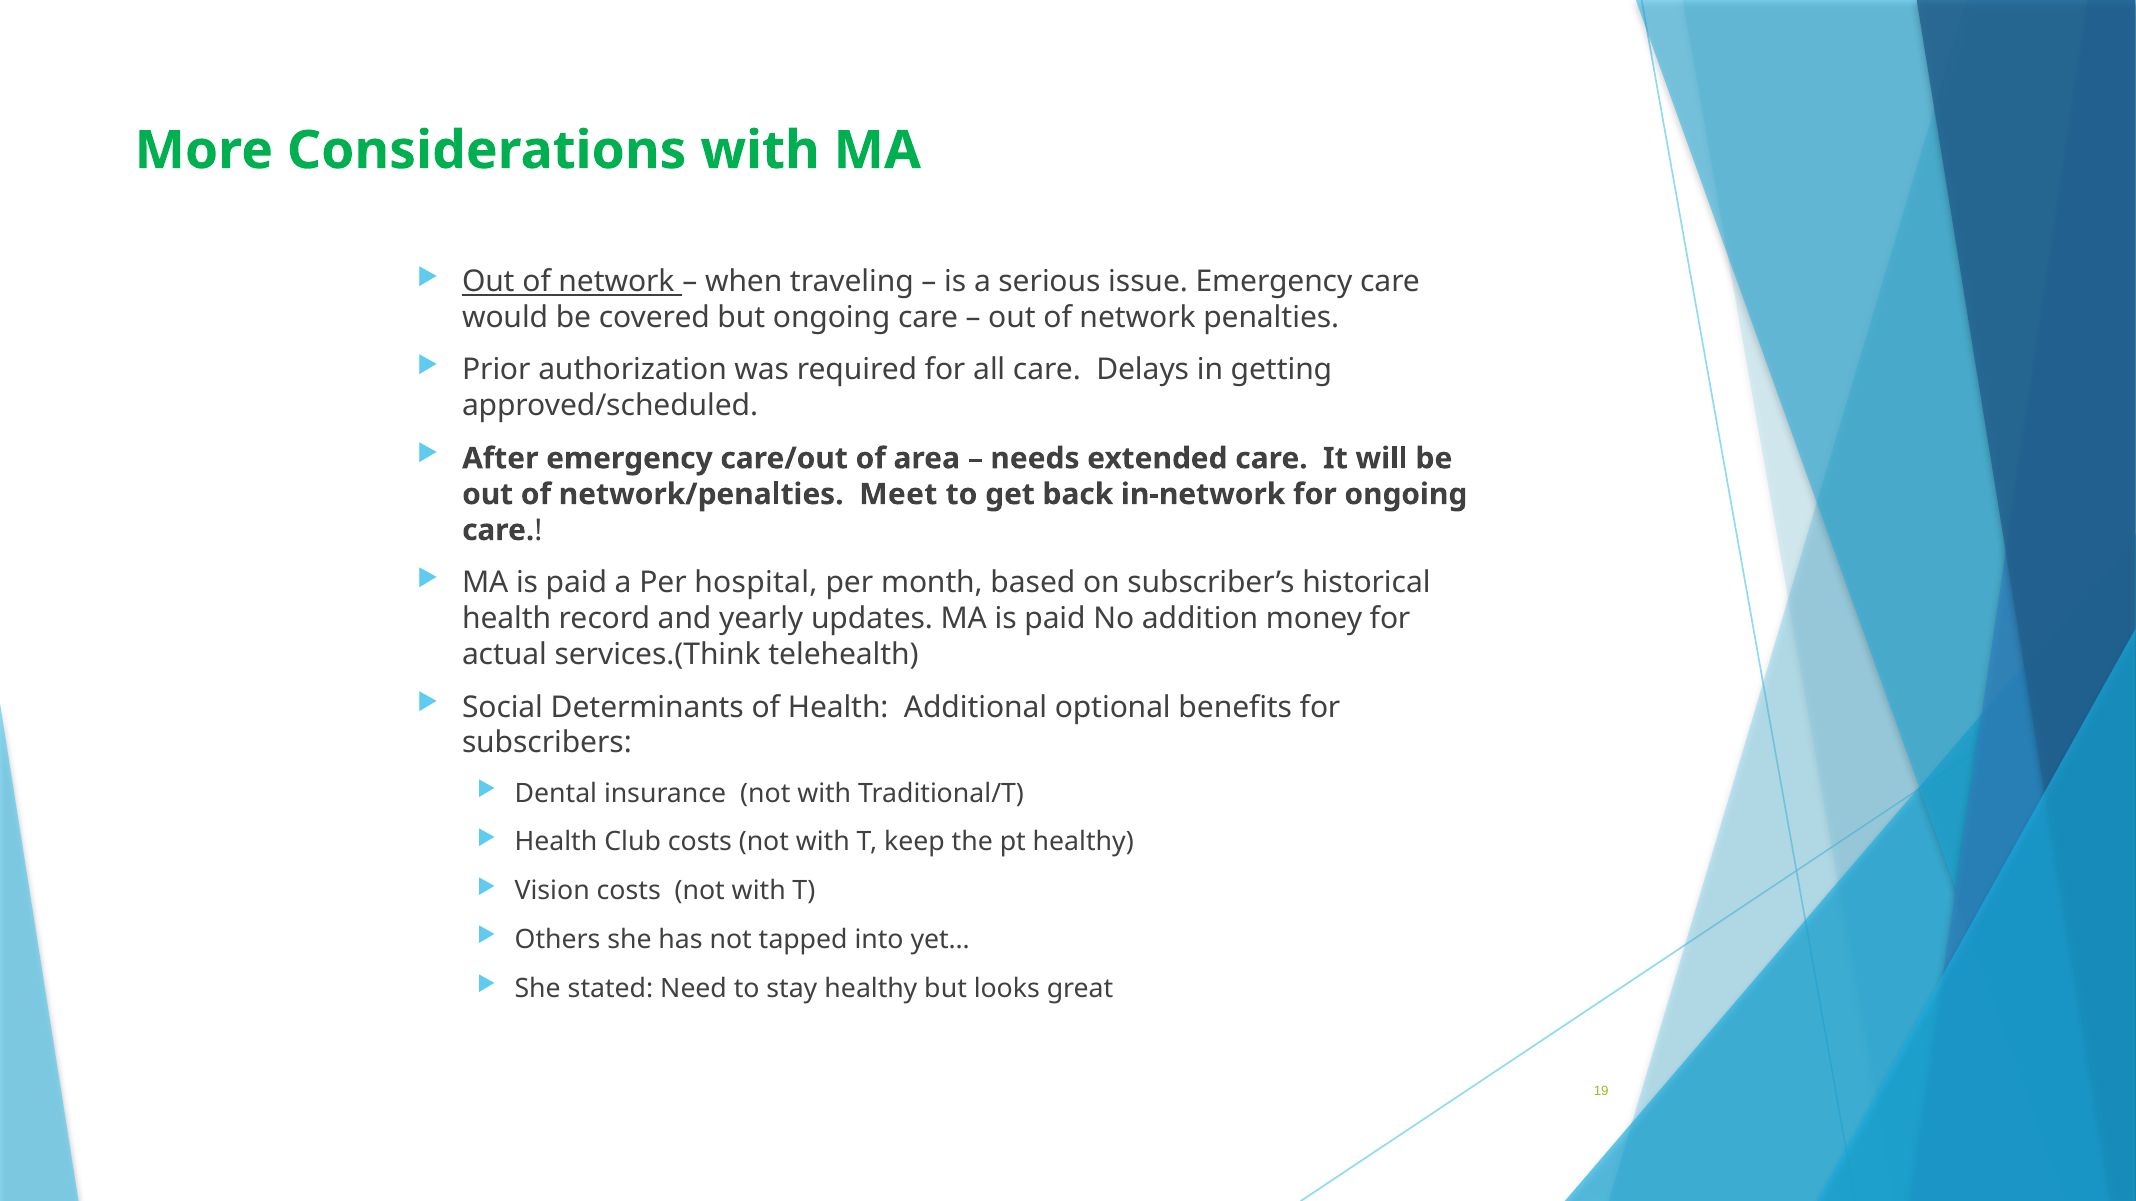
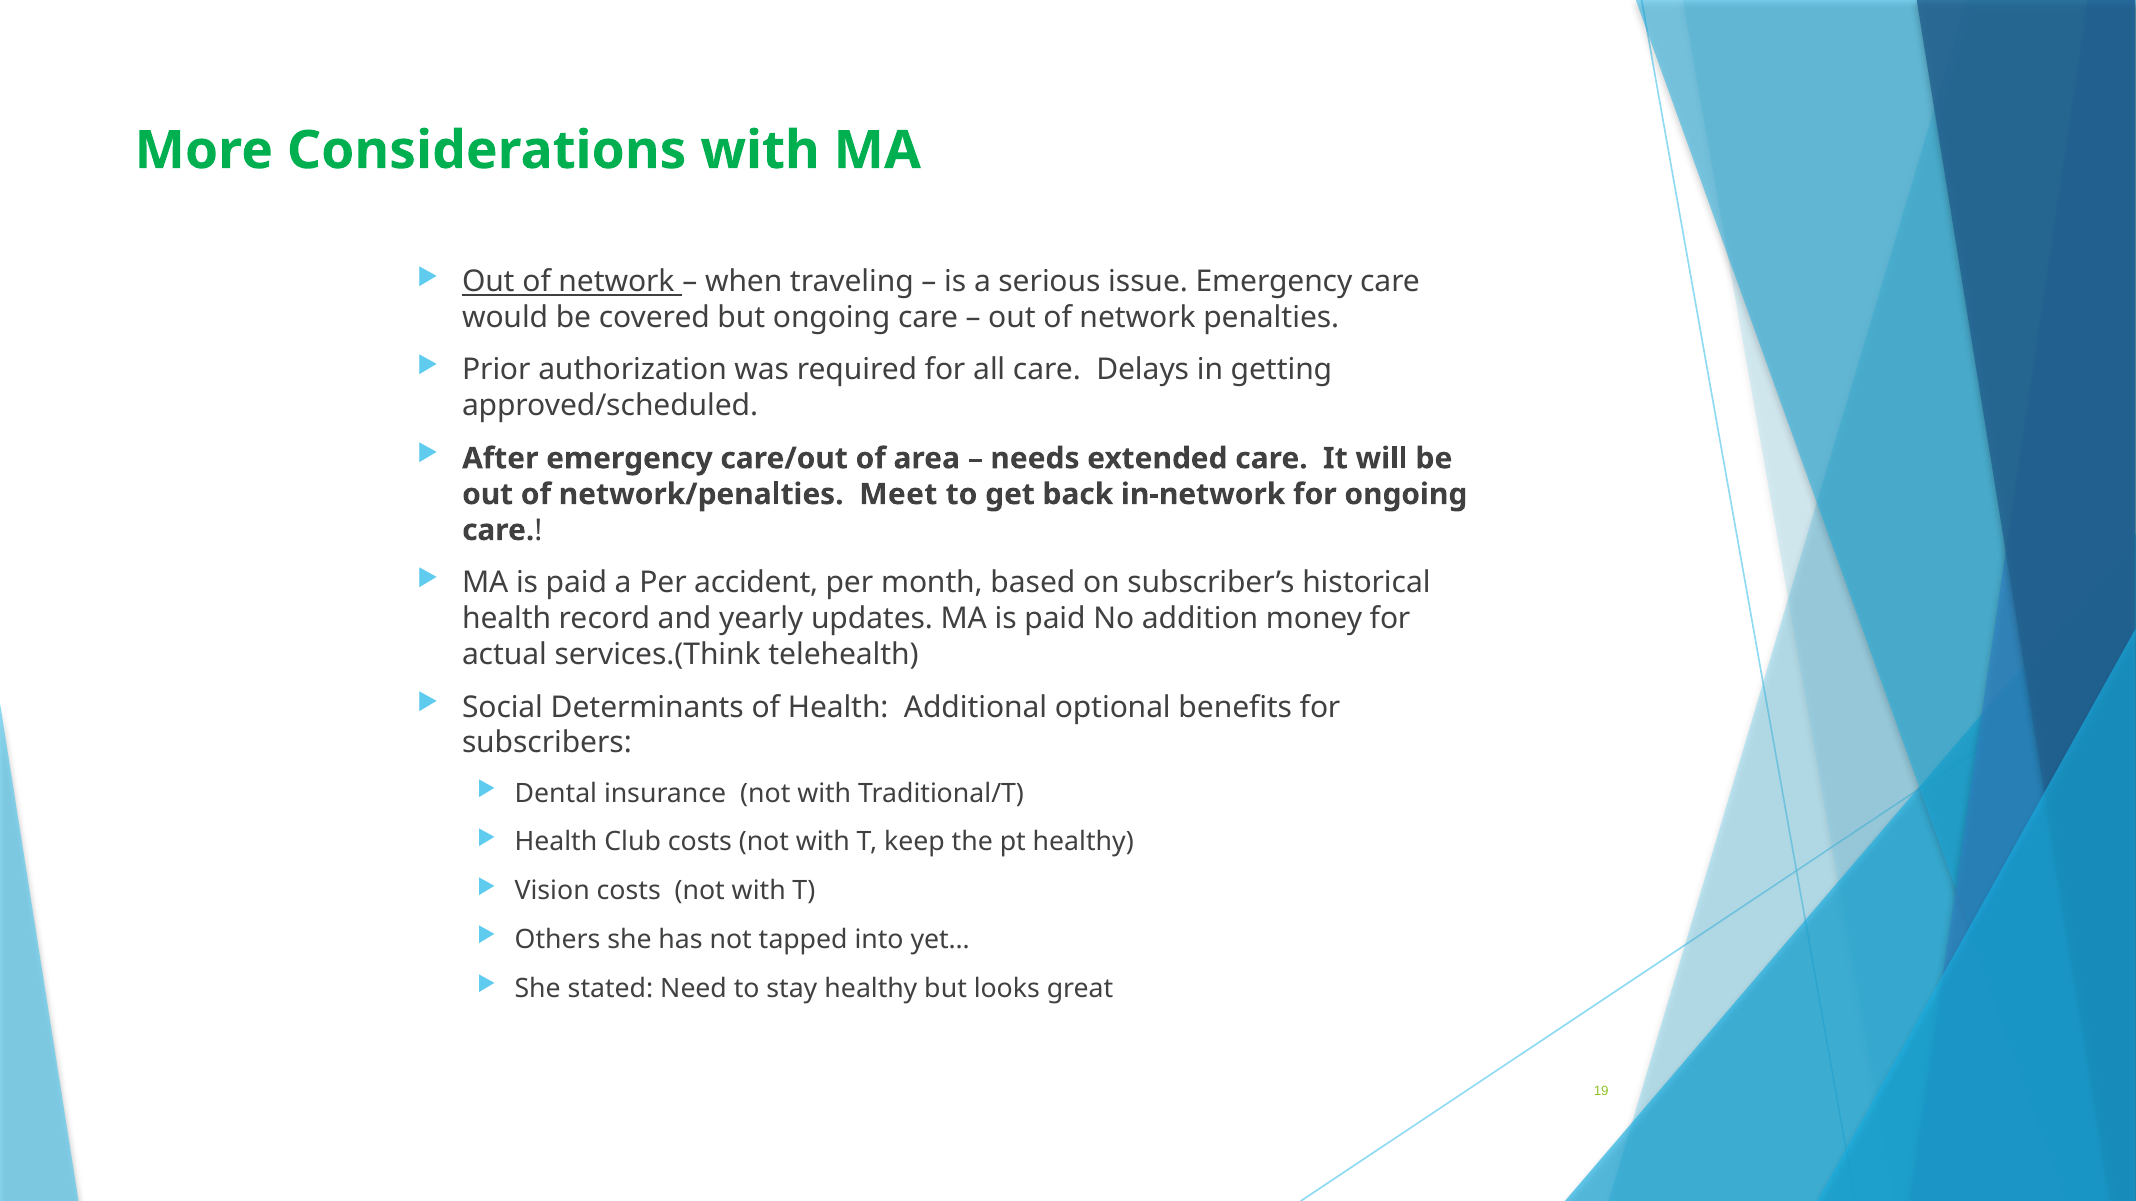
hospital: hospital -> accident
